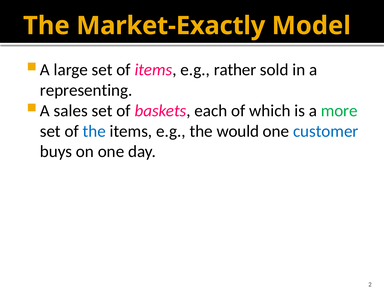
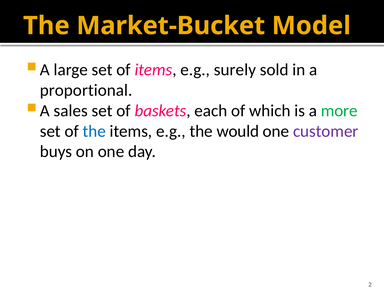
Market-Exactly: Market-Exactly -> Market-Bucket
rather: rather -> surely
representing: representing -> proportional
customer colour: blue -> purple
